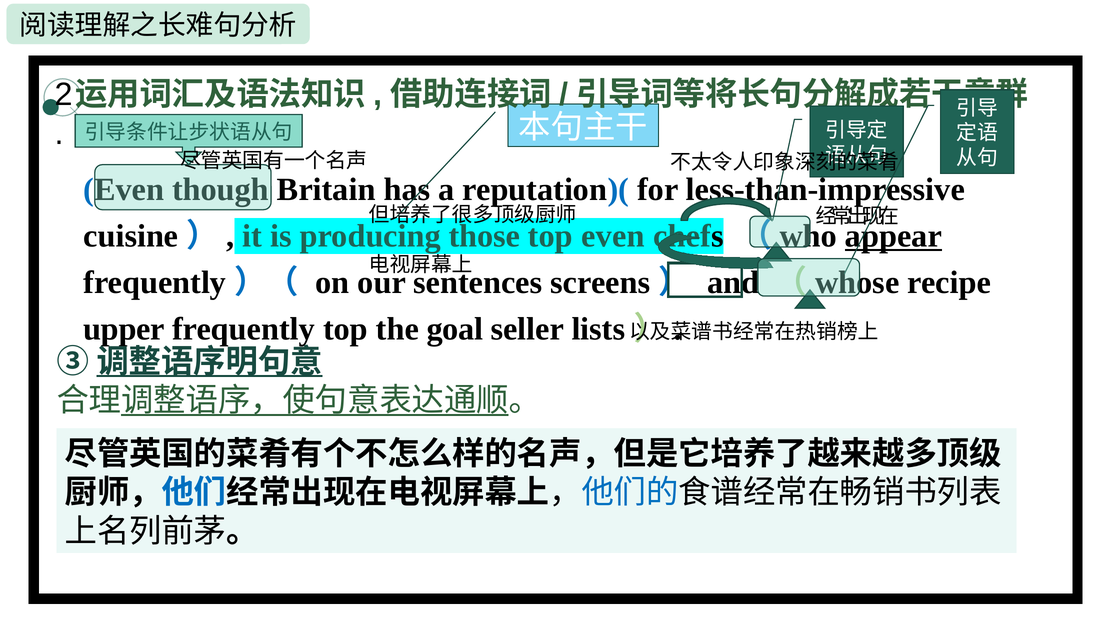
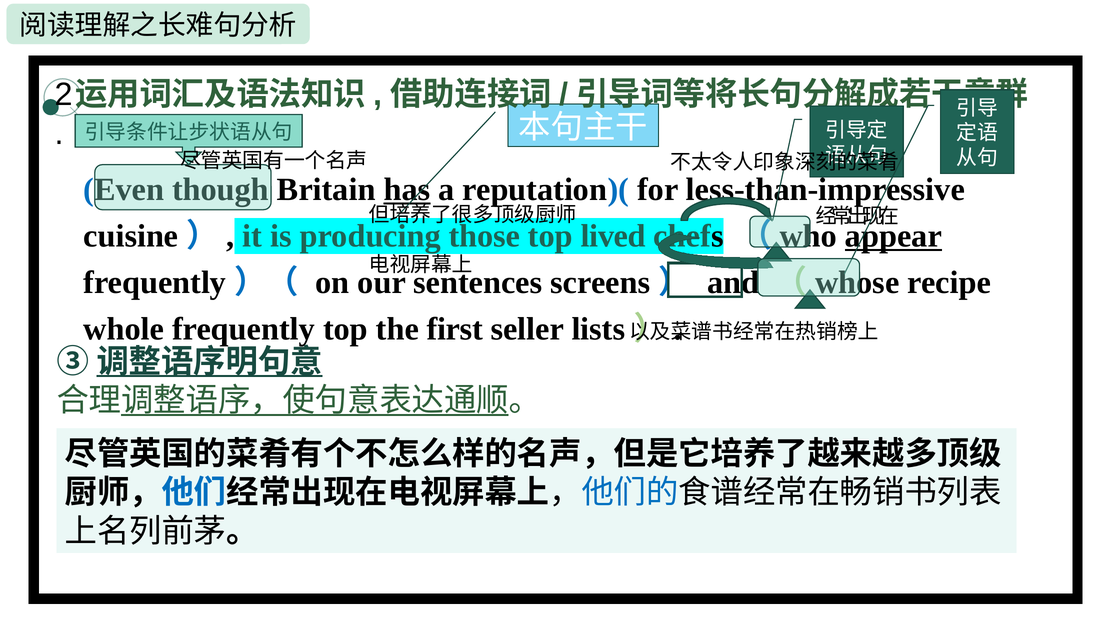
has underline: none -> present
top even: even -> lived
upper: upper -> whole
goal: goal -> first
